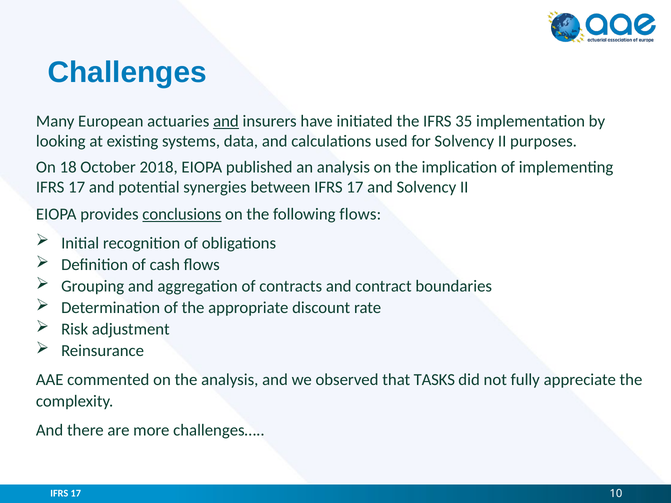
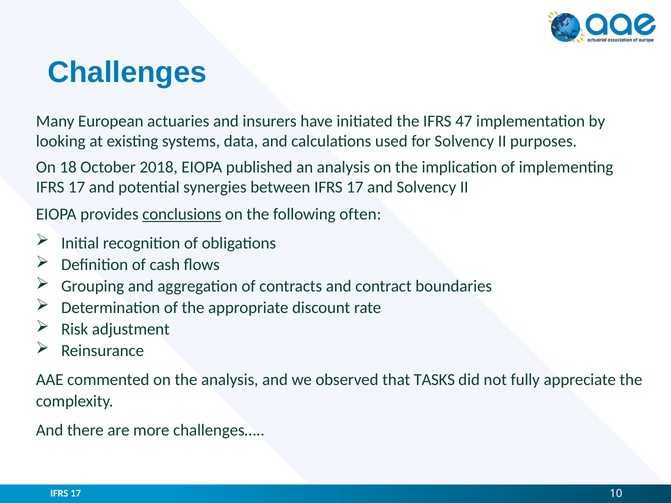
and at (226, 121) underline: present -> none
35: 35 -> 47
following flows: flows -> often
